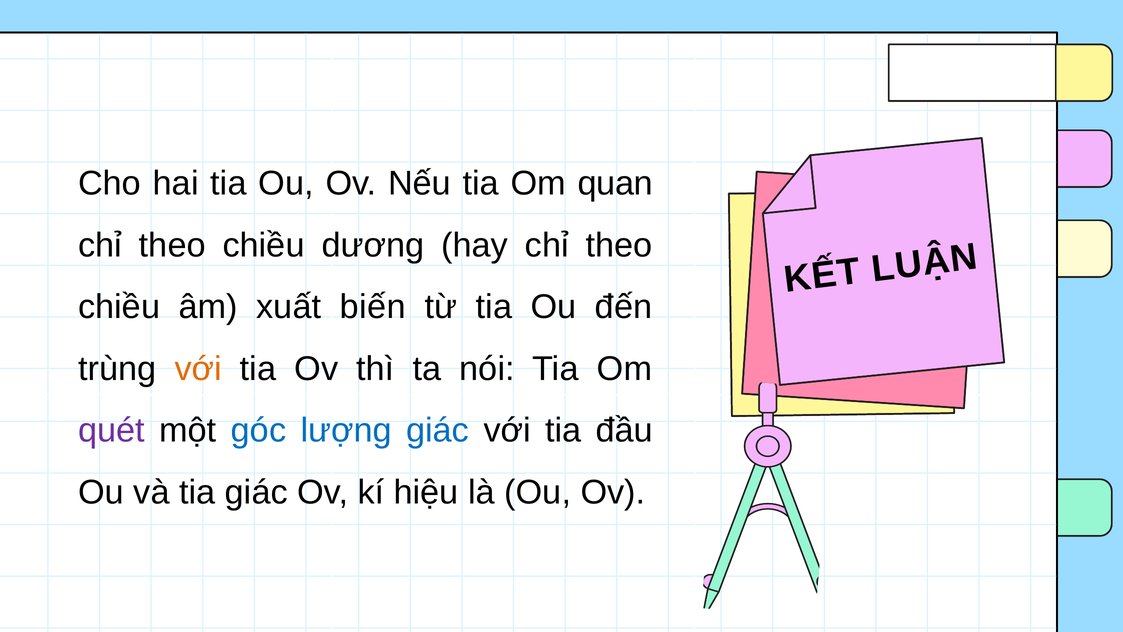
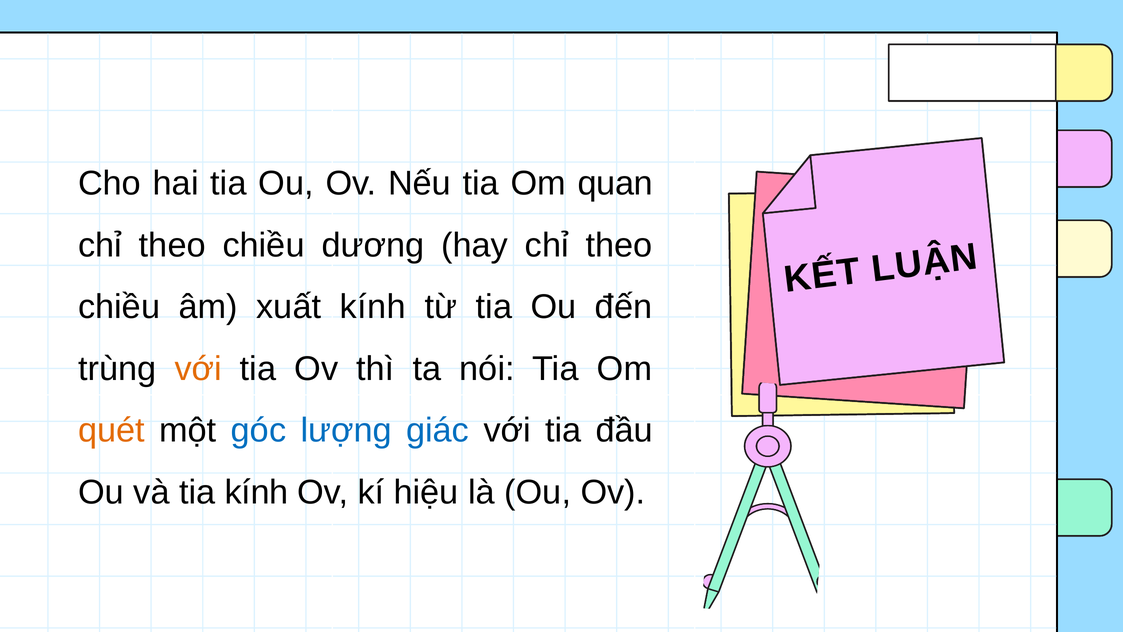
xuất biến: biến -> kính
quét colour: purple -> orange
tia giác: giác -> kính
